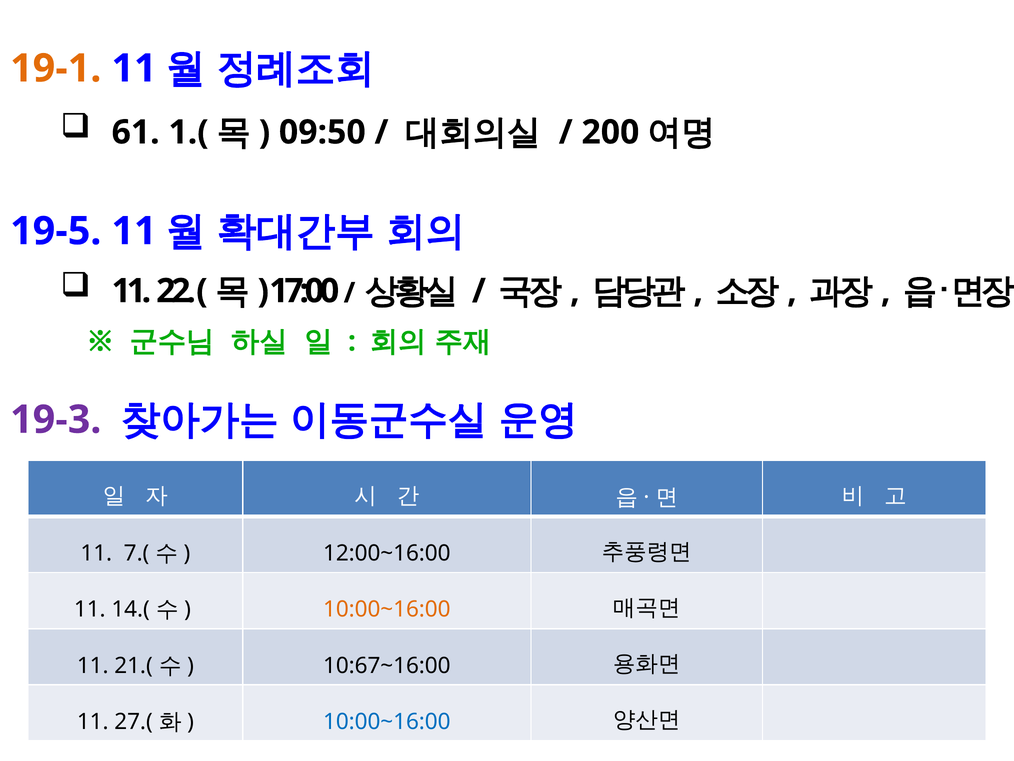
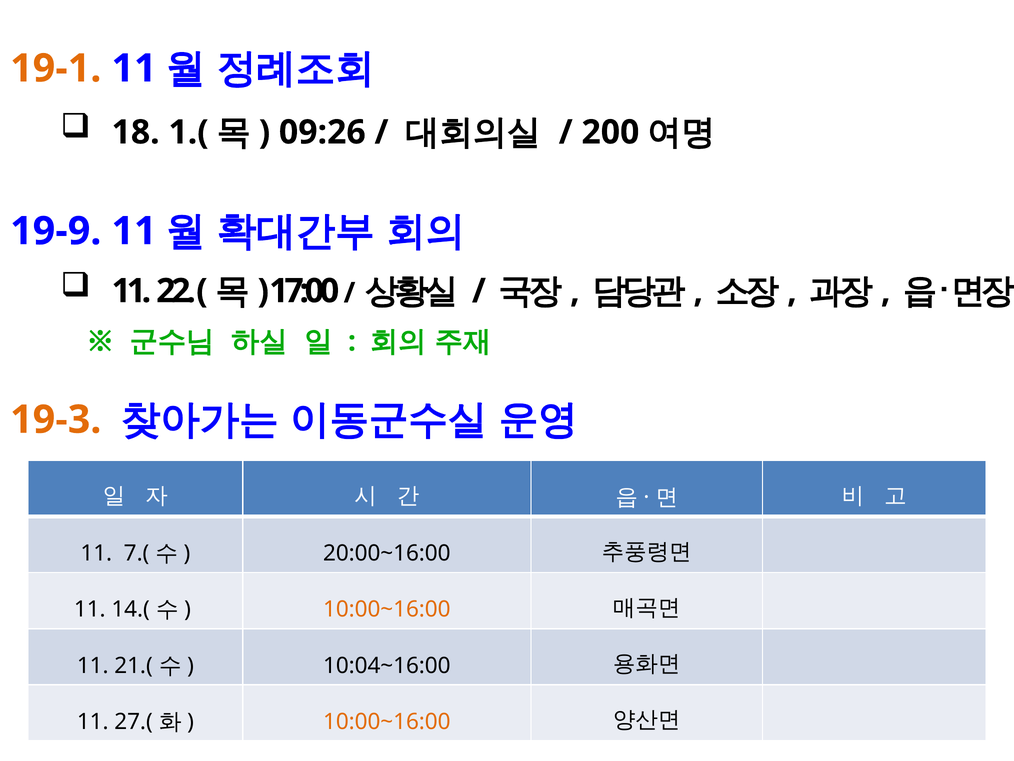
61: 61 -> 18
09:50: 09:50 -> 09:26
19-5: 19-5 -> 19-9
19-3 colour: purple -> orange
12:00~16:00: 12:00~16:00 -> 20:00~16:00
10:67~16:00: 10:67~16:00 -> 10:04~16:00
10:00~16:00 at (387, 721) colour: blue -> orange
